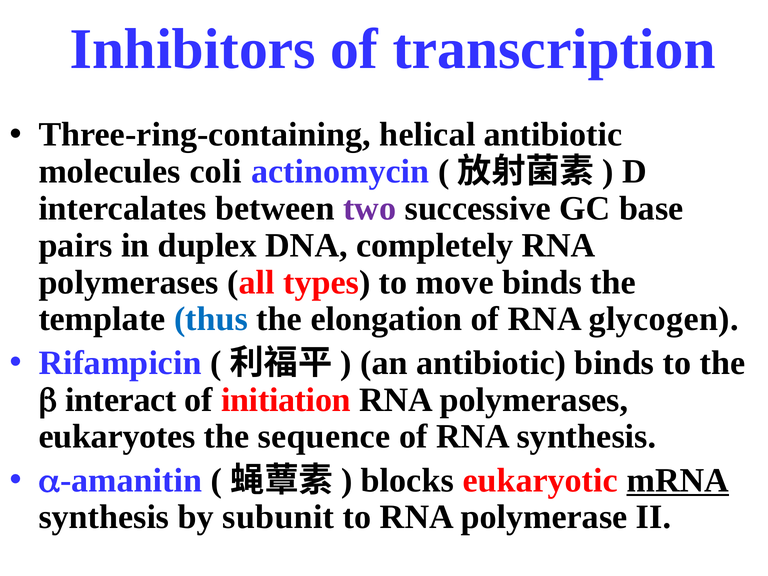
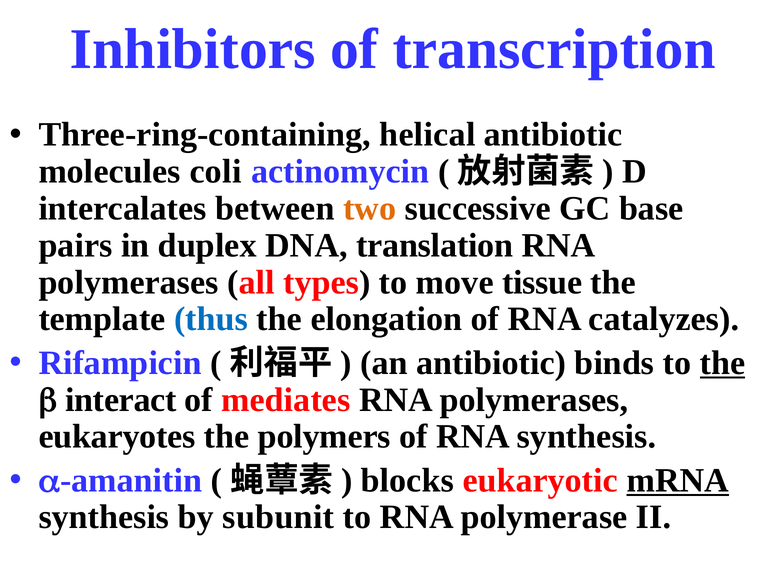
two colour: purple -> orange
completely: completely -> translation
move binds: binds -> tissue
glycogen: glycogen -> catalyzes
the at (723, 363) underline: none -> present
initiation: initiation -> mediates
sequence: sequence -> polymers
